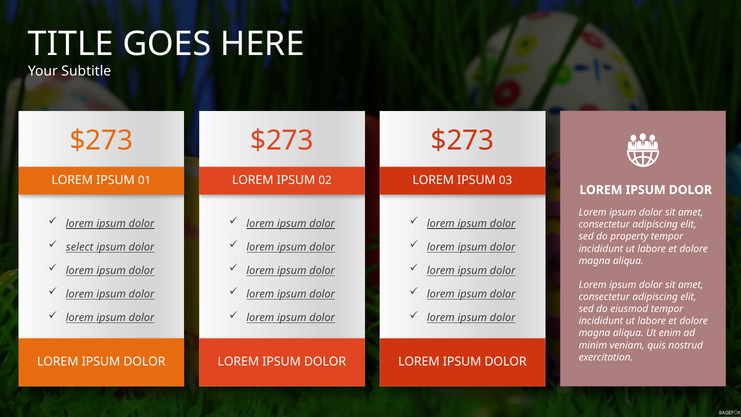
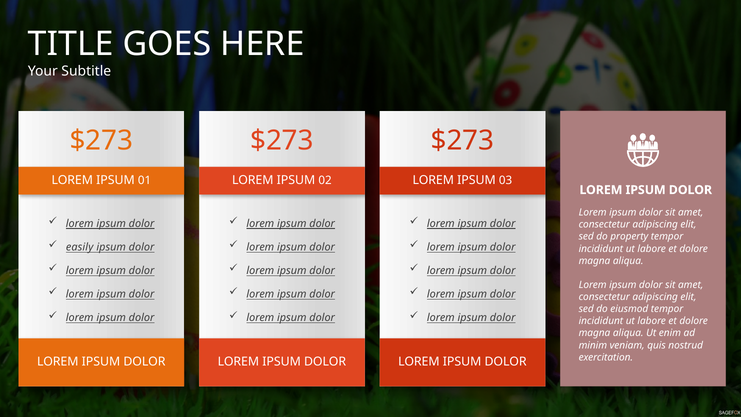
select: select -> easily
